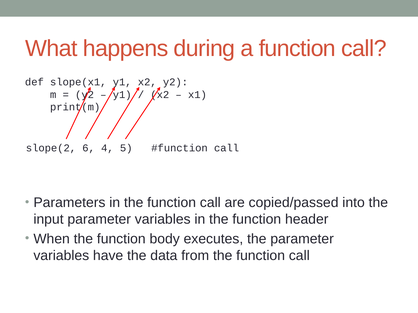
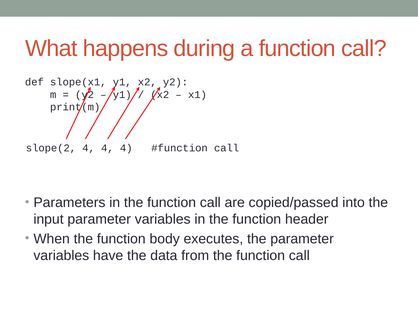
slope(2 6: 6 -> 4
5 at (126, 148): 5 -> 4
